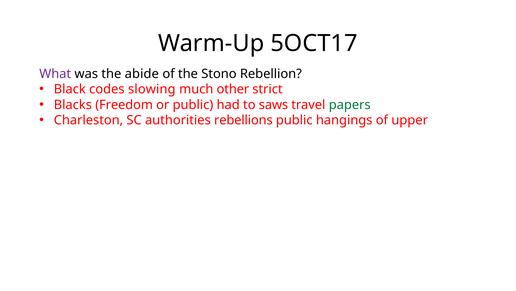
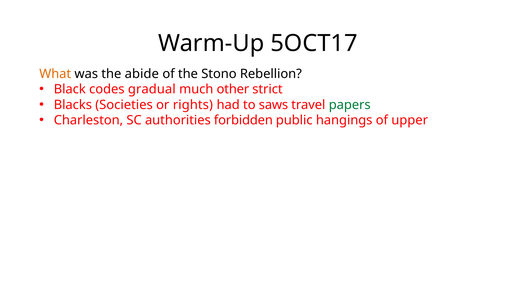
What colour: purple -> orange
slowing: slowing -> gradual
Freedom: Freedom -> Societies
or public: public -> rights
rebellions: rebellions -> forbidden
